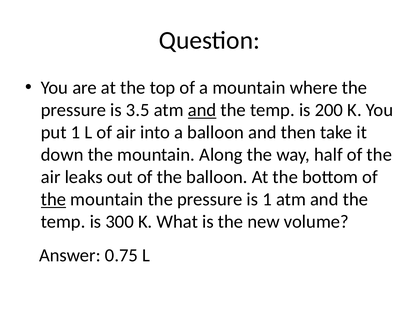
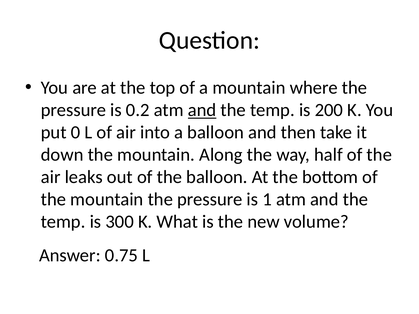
3.5: 3.5 -> 0.2
put 1: 1 -> 0
the at (53, 200) underline: present -> none
